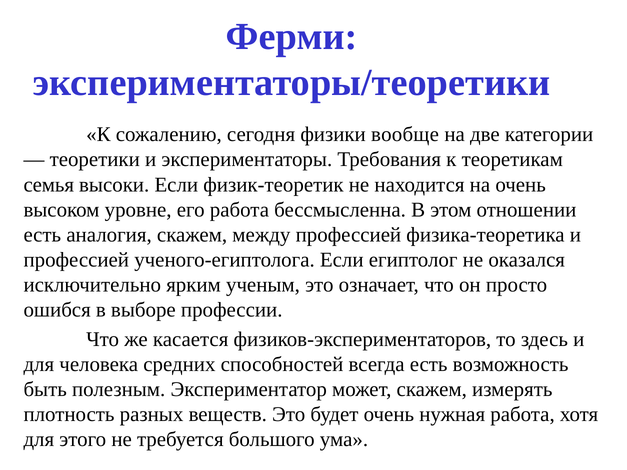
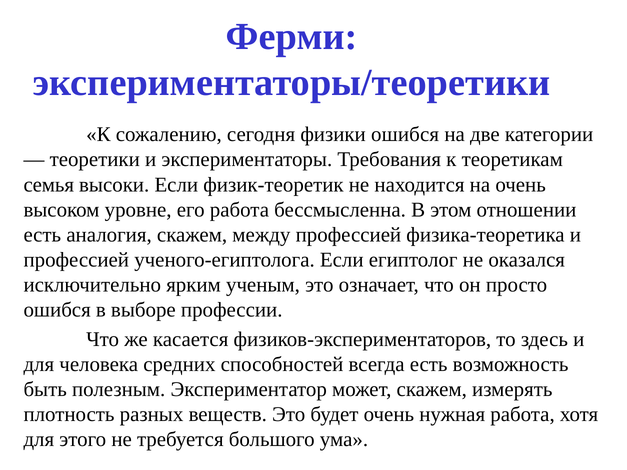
физики вообще: вообще -> ошибся
